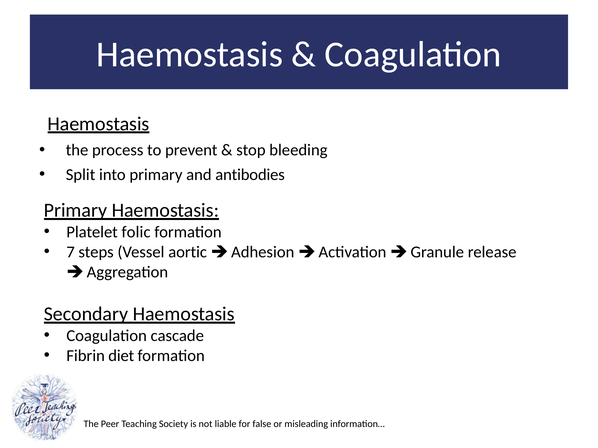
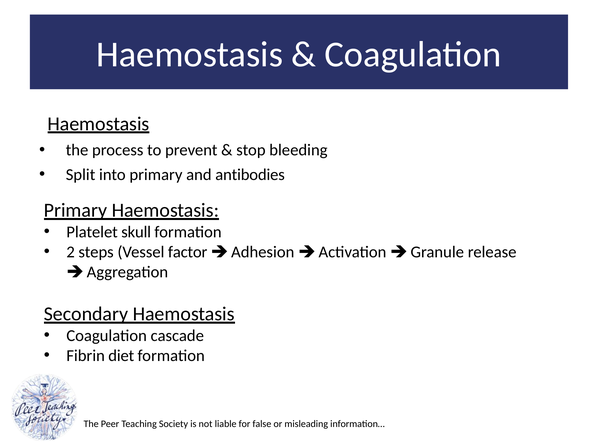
folic: folic -> skull
7: 7 -> 2
aortic: aortic -> factor
